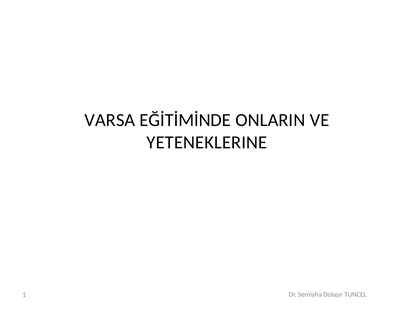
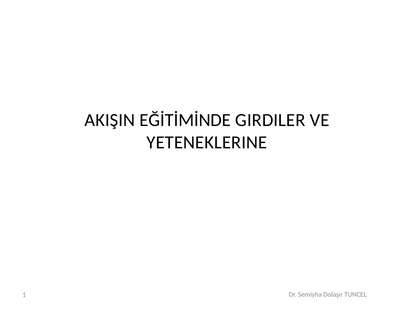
VARSA: VARSA -> AKIŞIN
ONLARIN: ONLARIN -> GIRDILER
